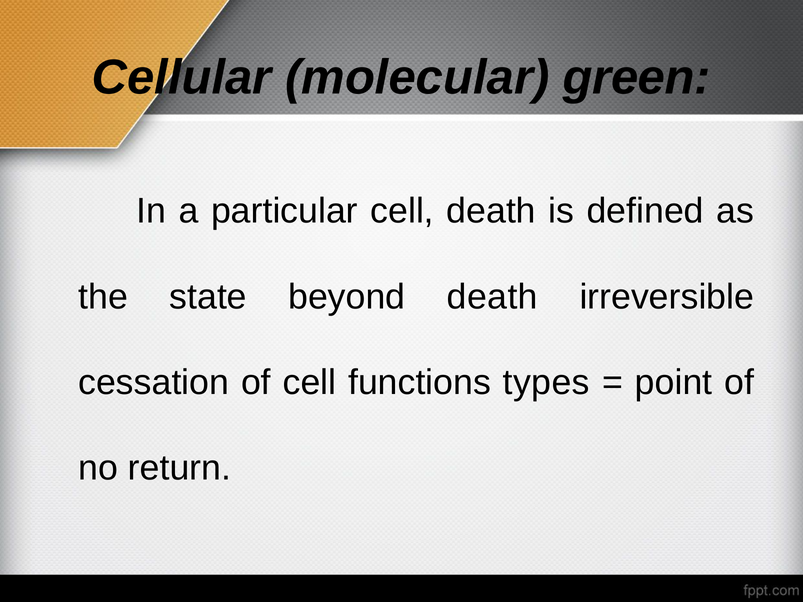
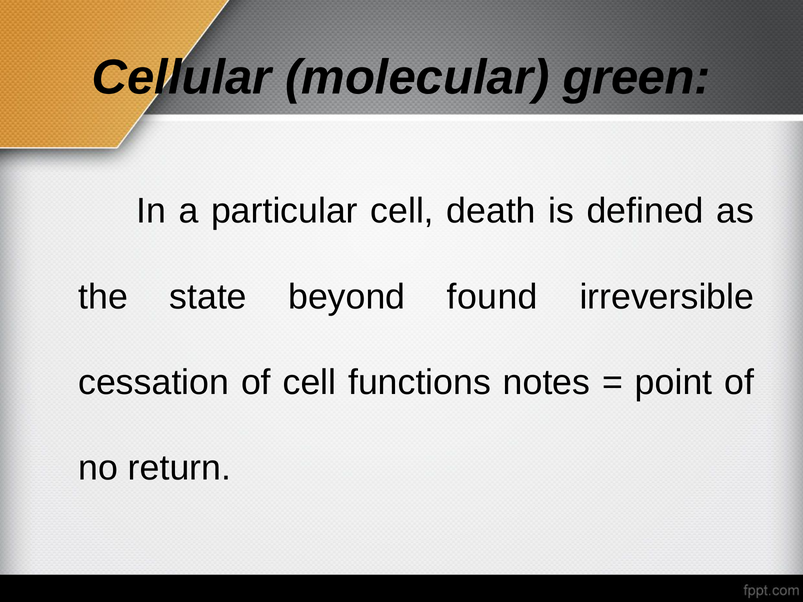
beyond death: death -> found
types: types -> notes
